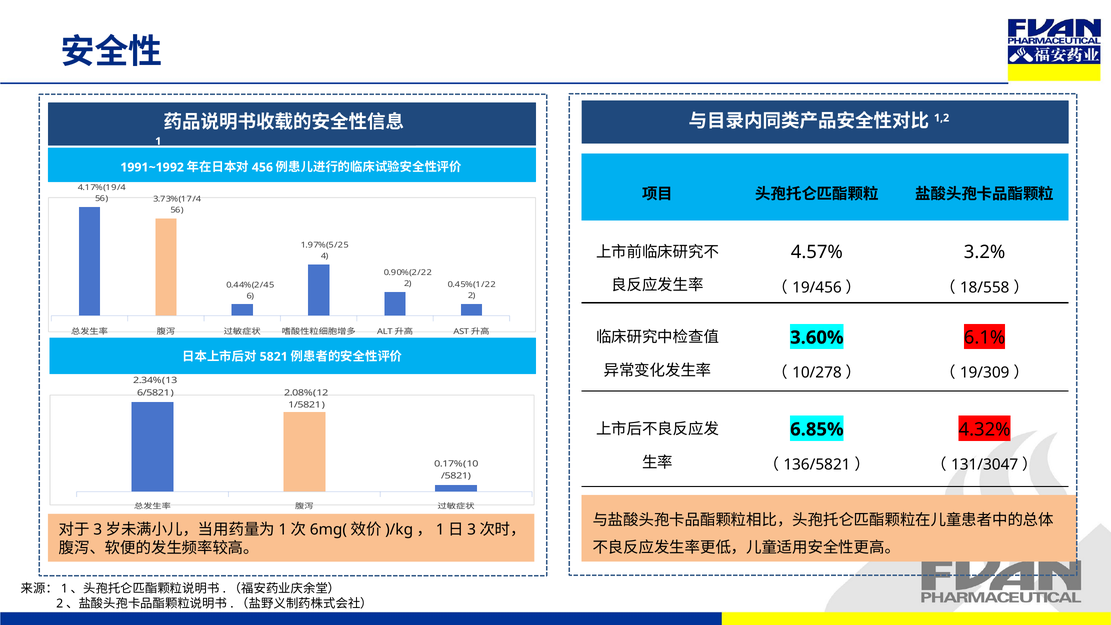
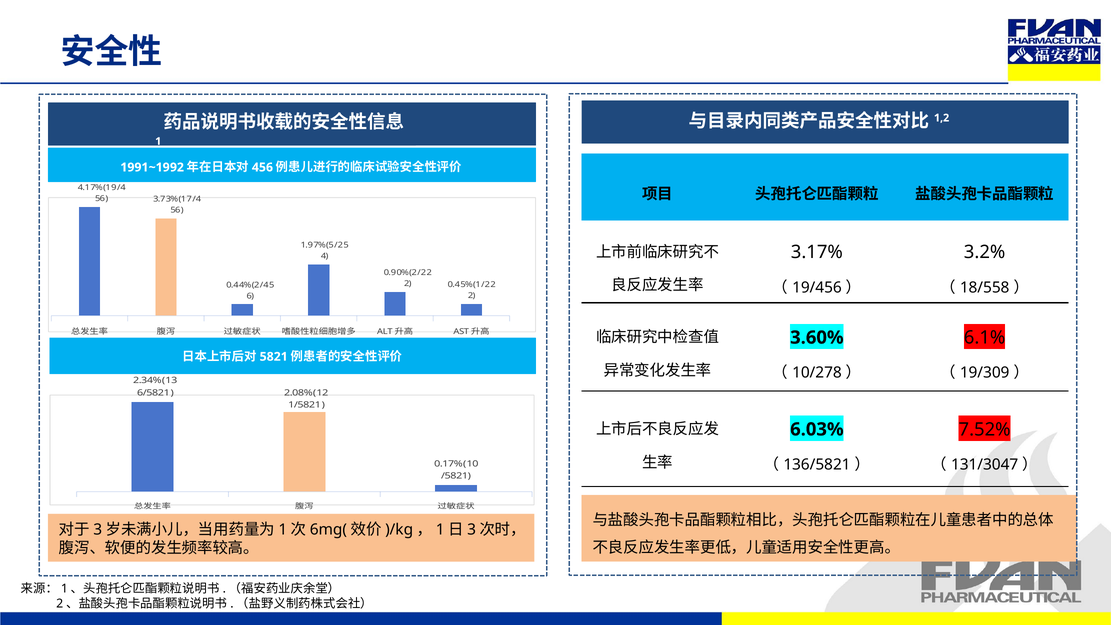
4.57%: 4.57% -> 3.17%
4.32%: 4.32% -> 7.52%
6.85%: 6.85% -> 6.03%
